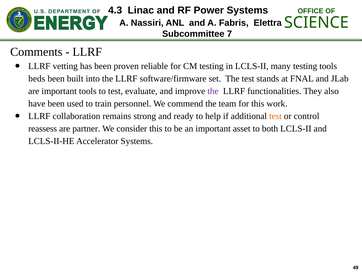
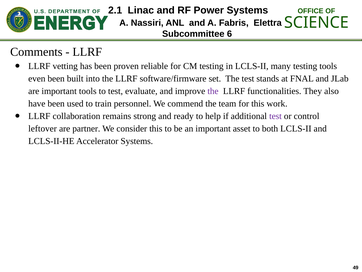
4.3: 4.3 -> 2.1
7: 7 -> 6
beds: beds -> even
test at (275, 116) colour: orange -> purple
reassess: reassess -> leftover
